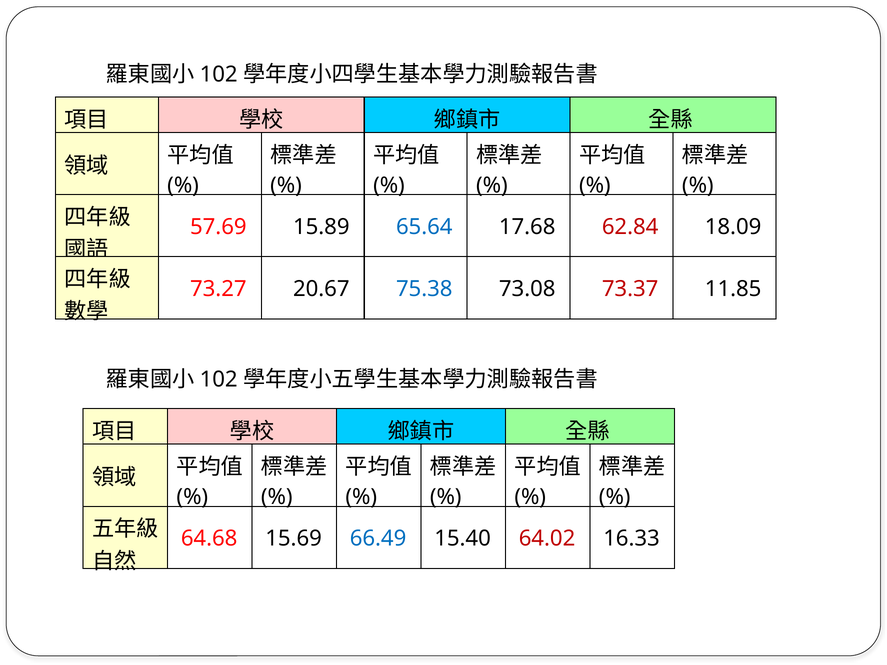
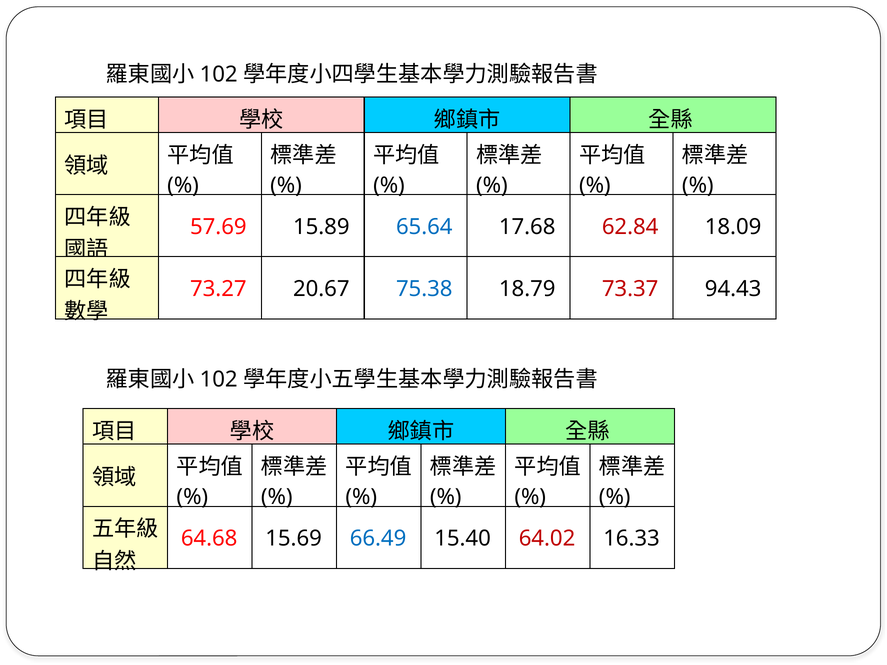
73.08: 73.08 -> 18.79
11.85: 11.85 -> 94.43
